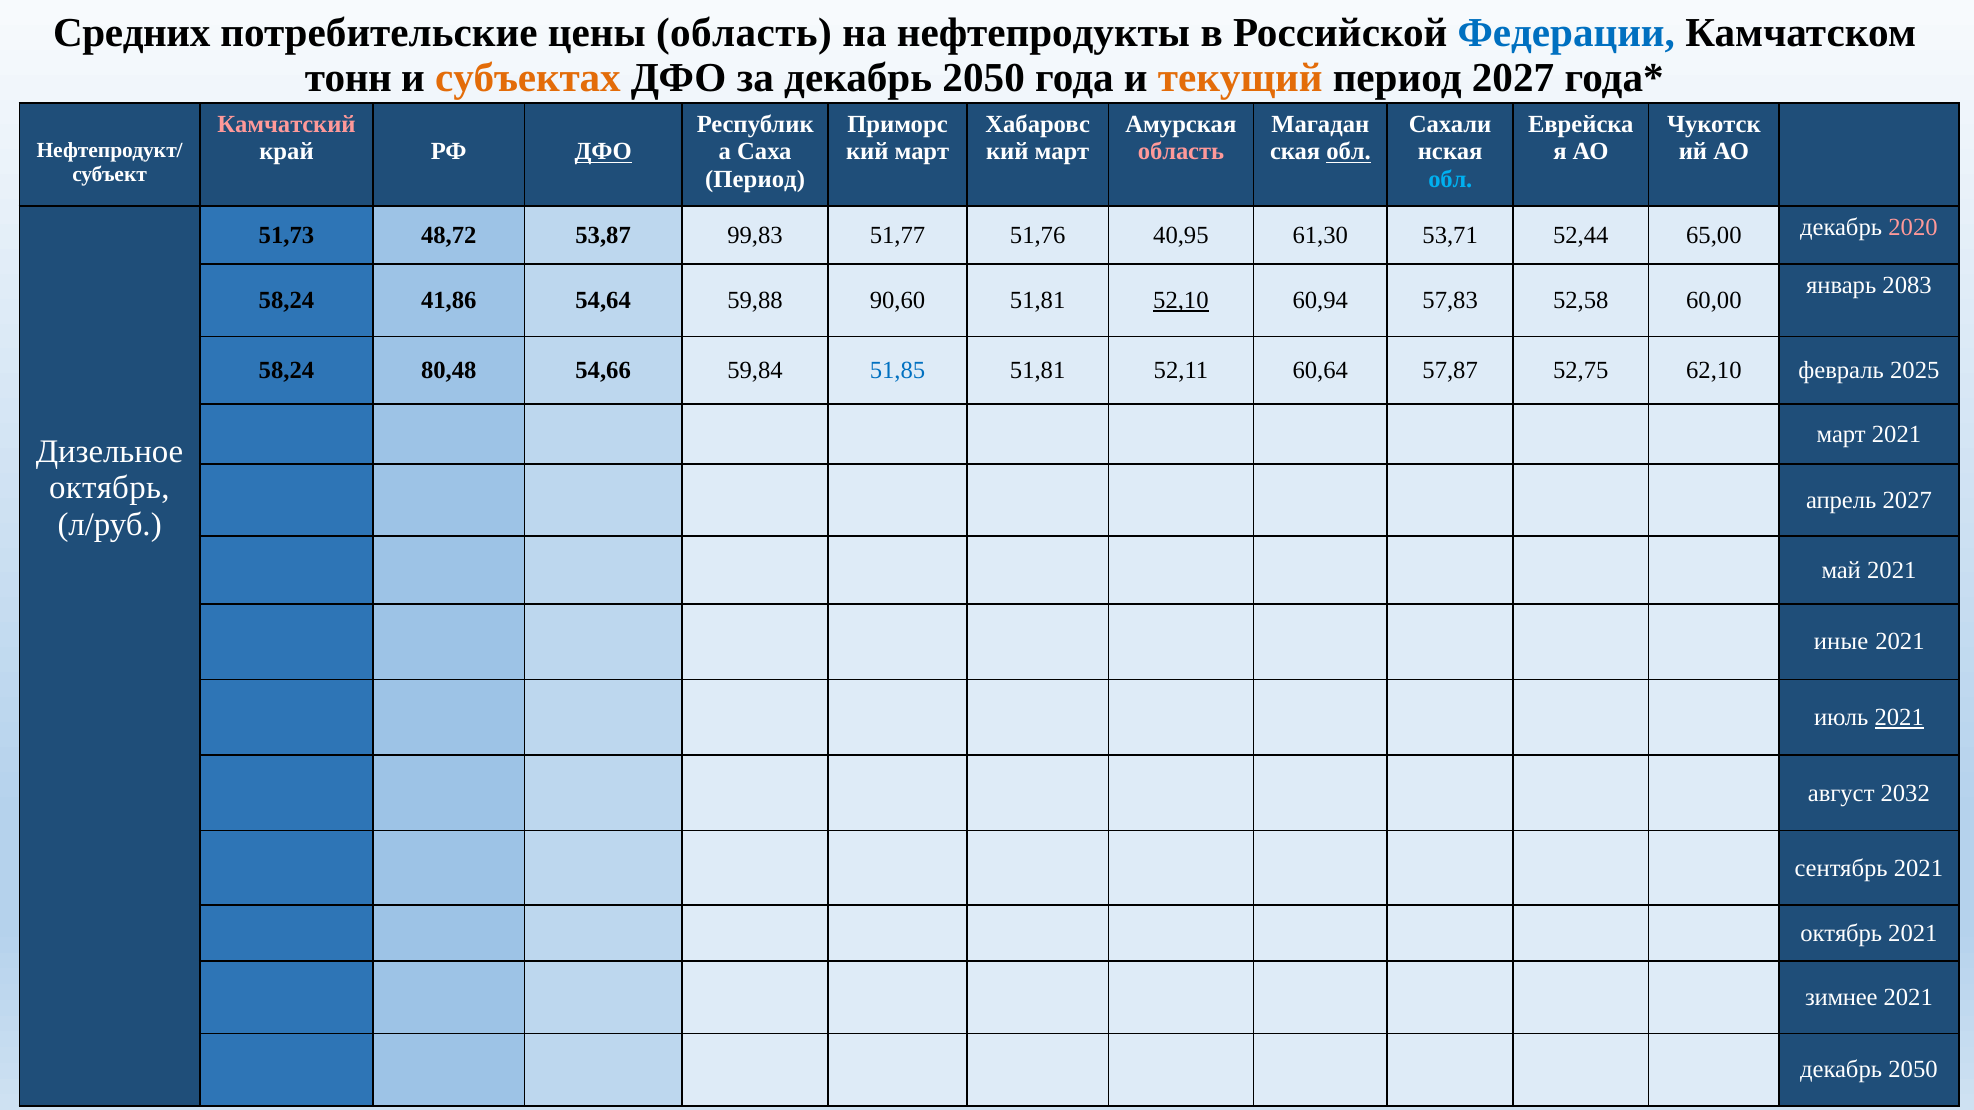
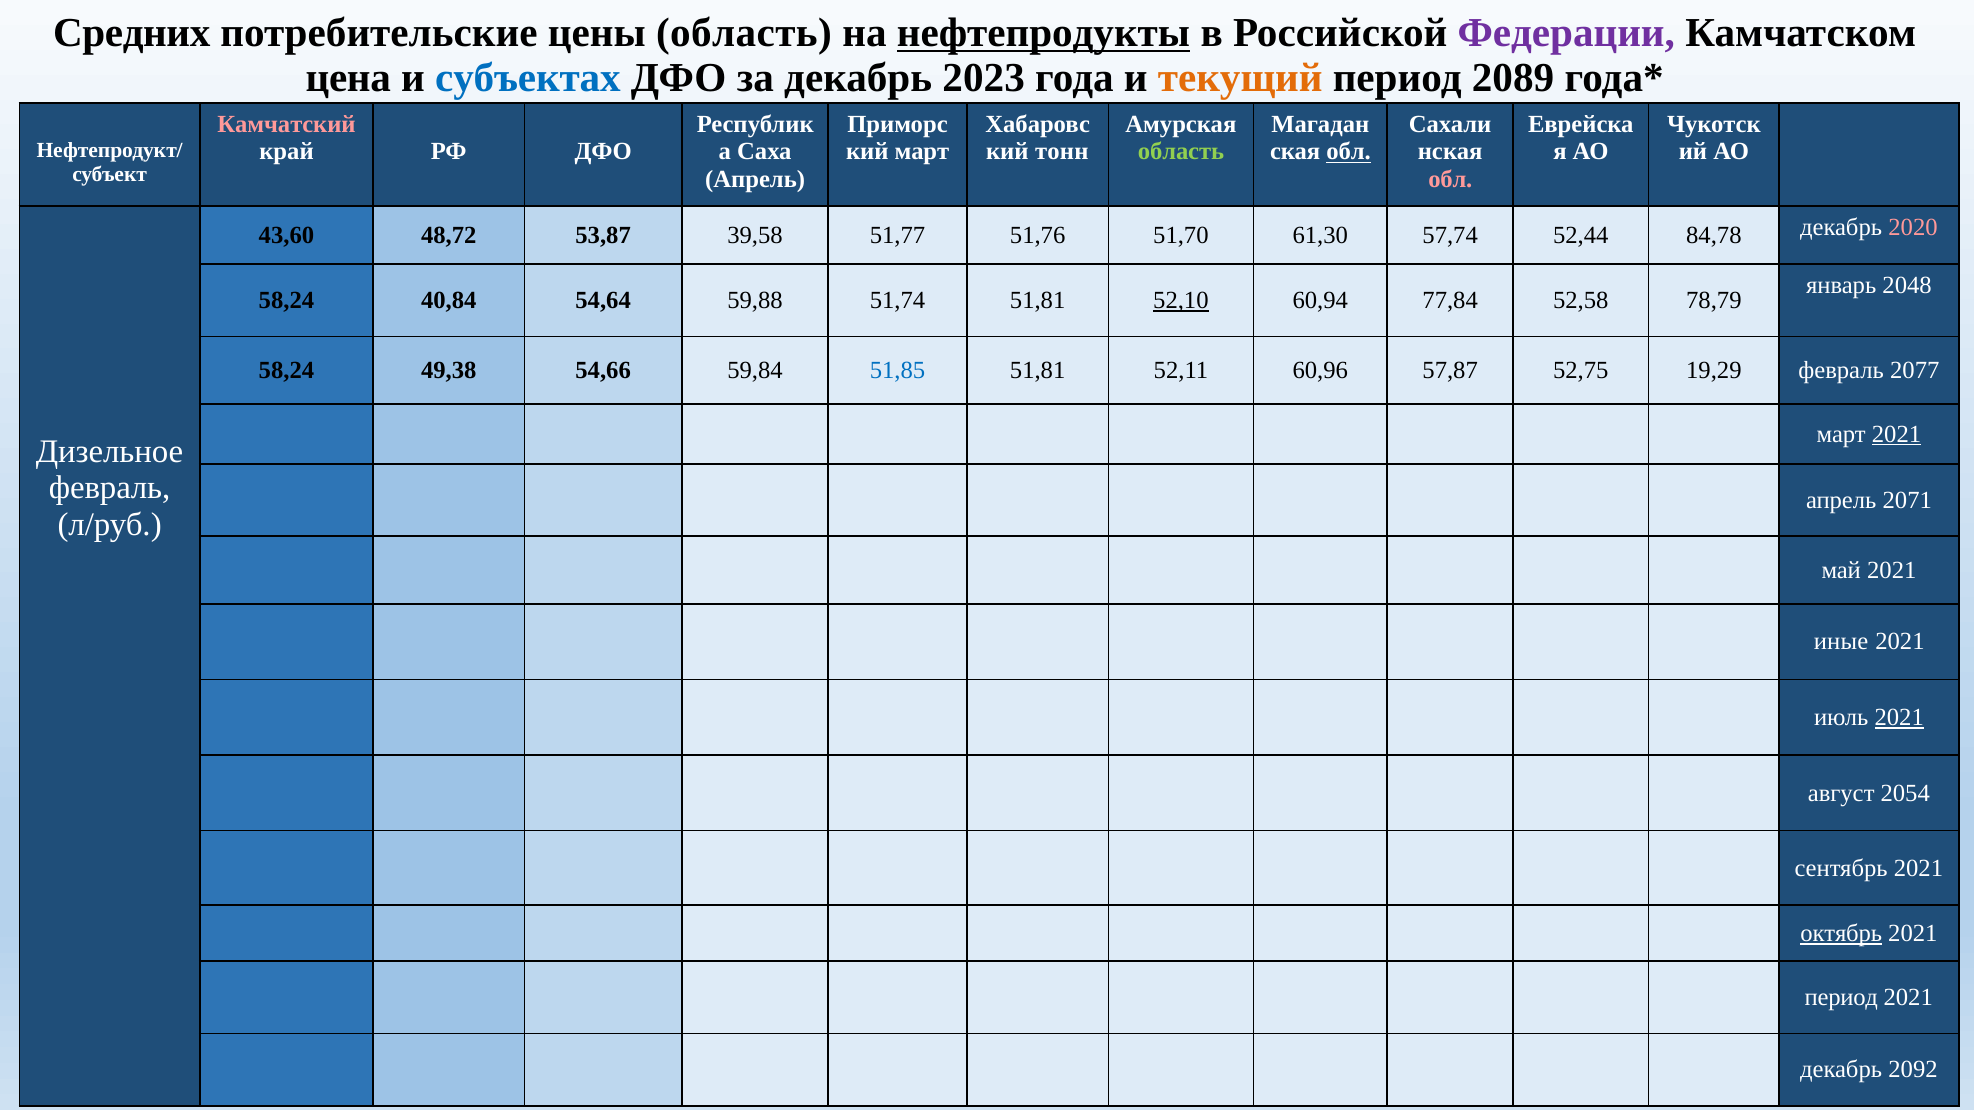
нефтепродукты underline: none -> present
Федерации colour: blue -> purple
тонн: тонн -> цена
субъектах colour: orange -> blue
за декабрь 2050: 2050 -> 2023
период 2027: 2027 -> 2089
ДФО at (603, 152) underline: present -> none
март at (1062, 152): март -> тонн
область at (1181, 152) colour: pink -> light green
Период at (755, 179): Период -> Апрель
обл at (1450, 179) colour: light blue -> pink
51,73: 51,73 -> 43,60
99,83: 99,83 -> 39,58
40,95: 40,95 -> 51,70
53,71: 53,71 -> 57,74
65,00: 65,00 -> 84,78
2083: 2083 -> 2048
41,86: 41,86 -> 40,84
90,60: 90,60 -> 51,74
57,83: 57,83 -> 77,84
60,00: 60,00 -> 78,79
80,48: 80,48 -> 49,38
60,64: 60,64 -> 60,96
62,10: 62,10 -> 19,29
2025: 2025 -> 2077
2021 at (1897, 434) underline: none -> present
октябрь at (109, 488): октябрь -> февраль
апрель 2027: 2027 -> 2071
2032: 2032 -> 2054
октябрь at (1841, 934) underline: none -> present
зимнее at (1841, 998): зимнее -> период
2050 at (1913, 1070): 2050 -> 2092
